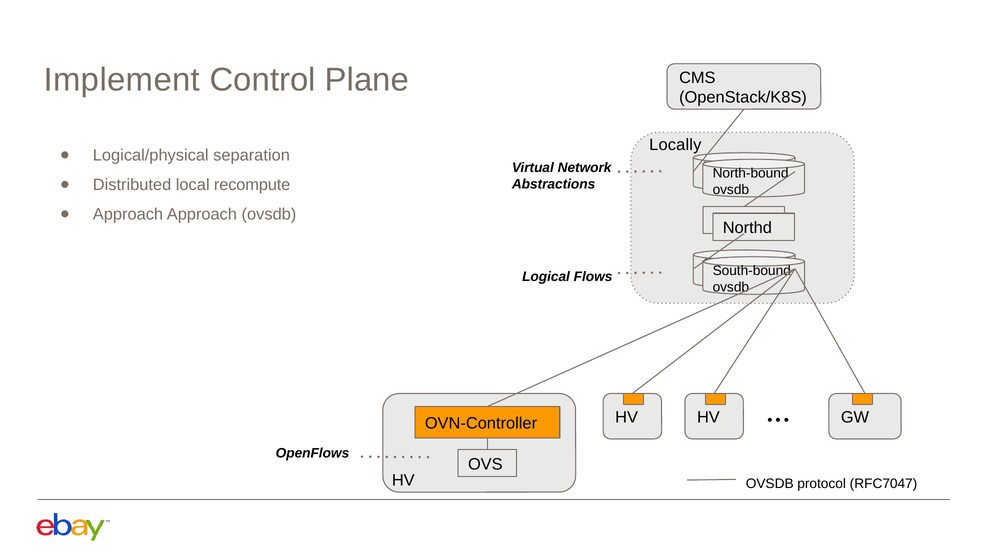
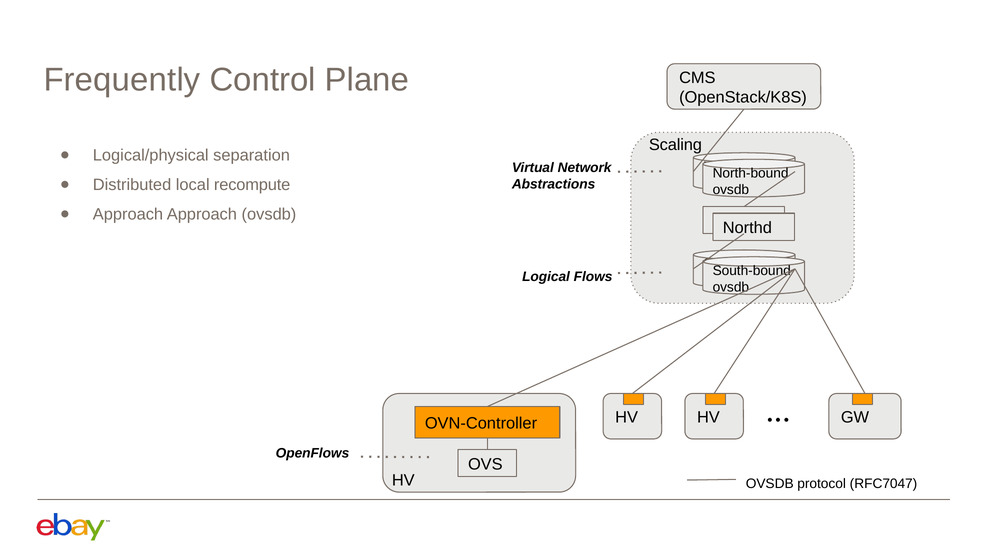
Implement: Implement -> Frequently
Locally: Locally -> Scaling
